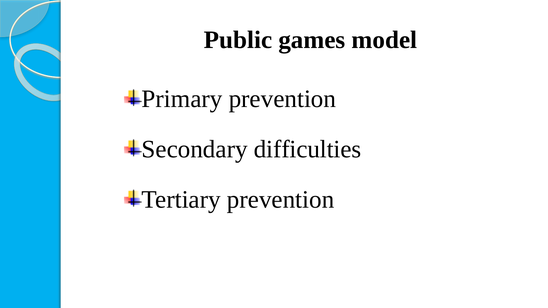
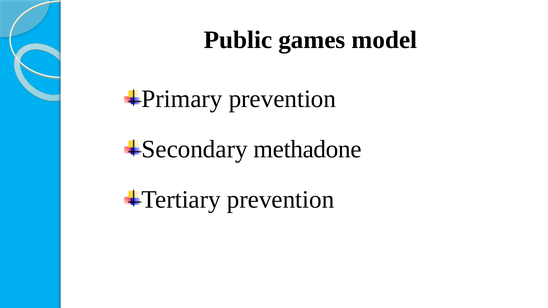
difficulties: difficulties -> methadone
